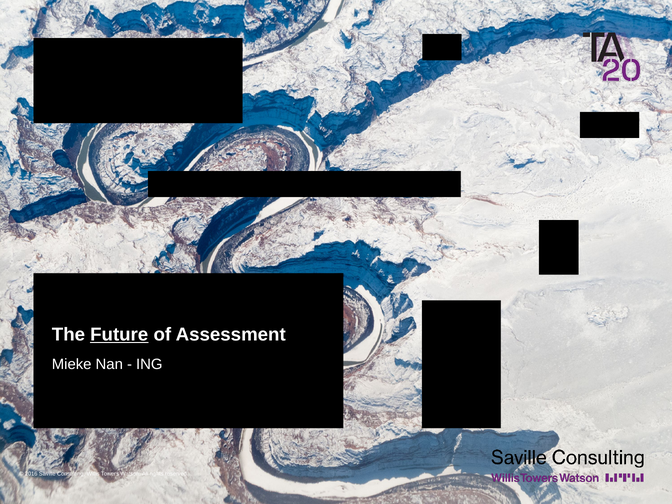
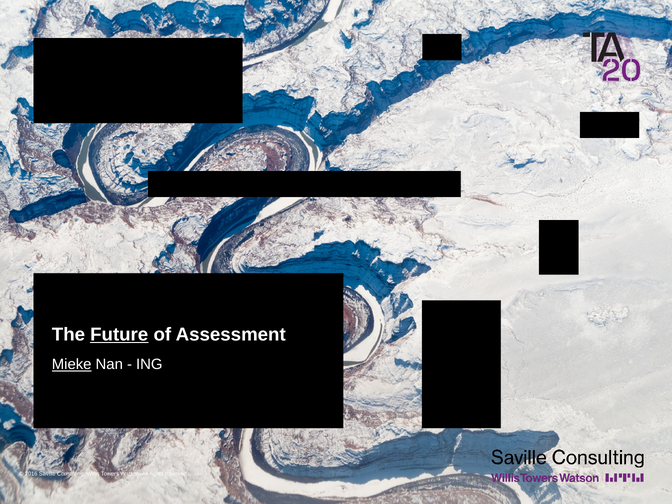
Mieke underline: none -> present
